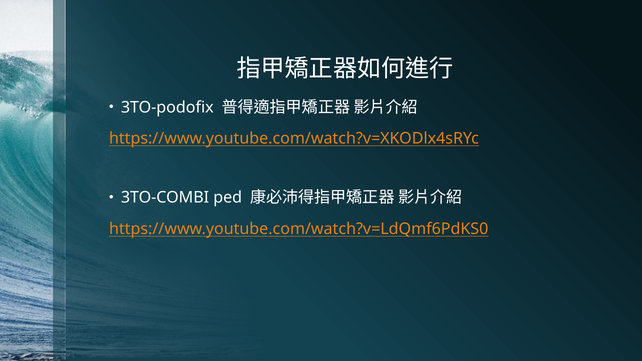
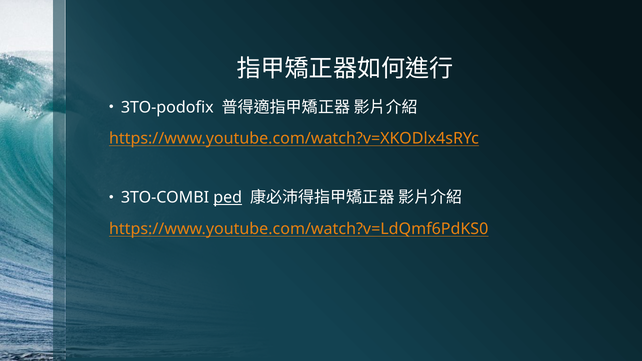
ped underline: none -> present
